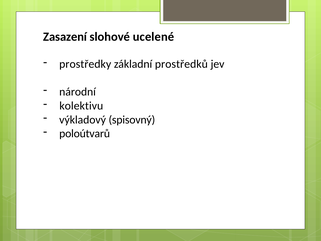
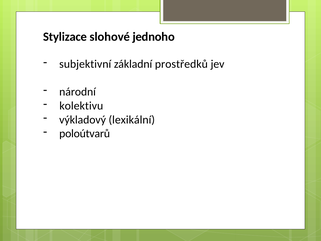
Zasazení: Zasazení -> Stylizace
ucelené: ucelené -> jednoho
prostředky: prostředky -> subjektivní
spisovný: spisovný -> lexikální
